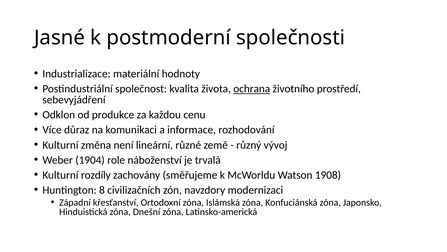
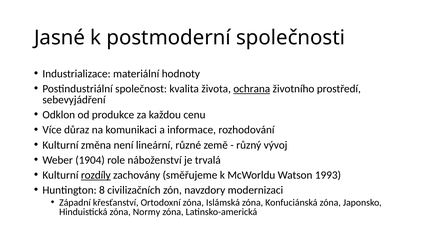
rozdíly underline: none -> present
1908: 1908 -> 1993
Dnešní: Dnešní -> Normy
